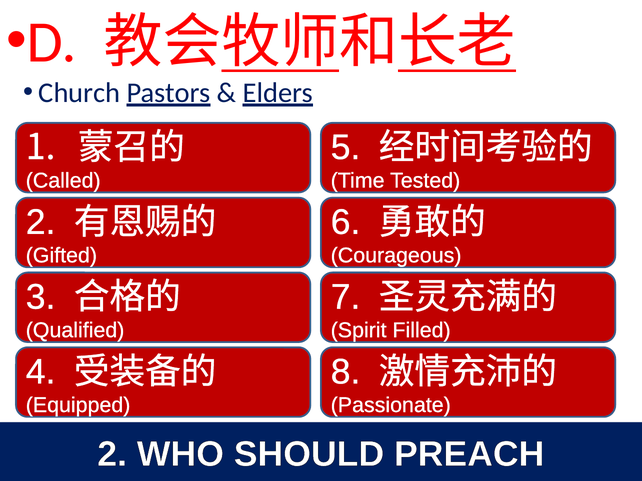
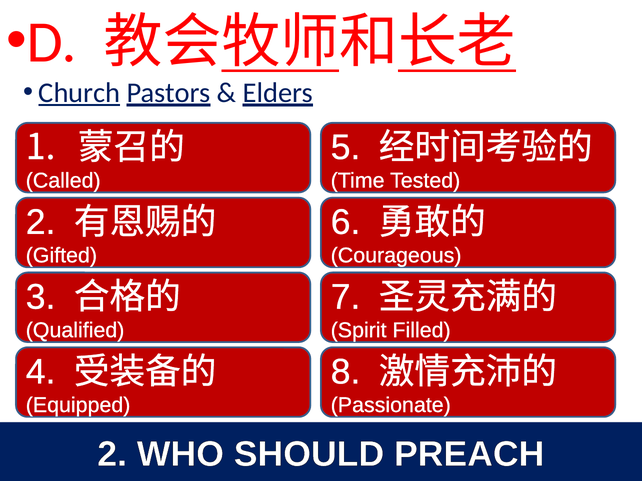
Church underline: none -> present
